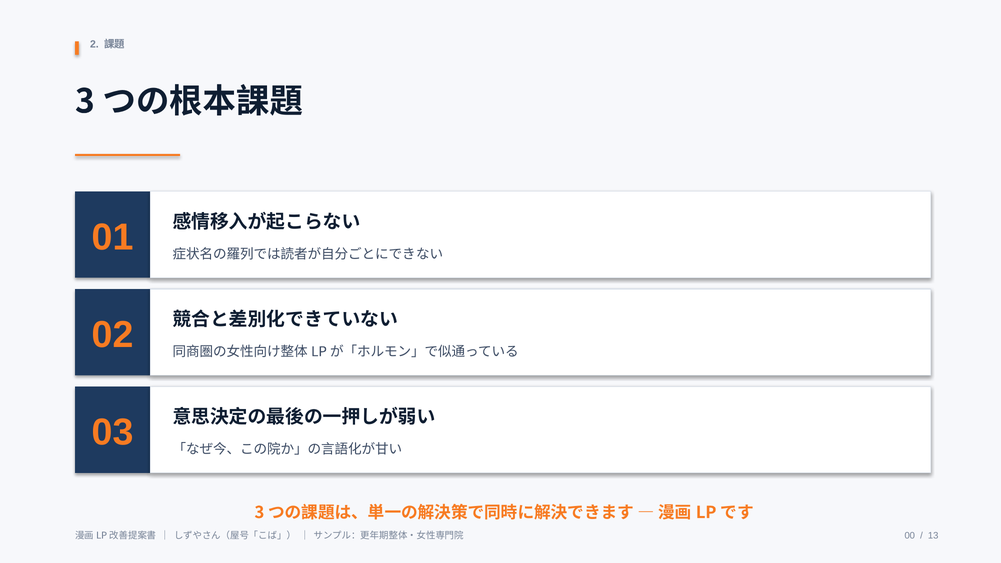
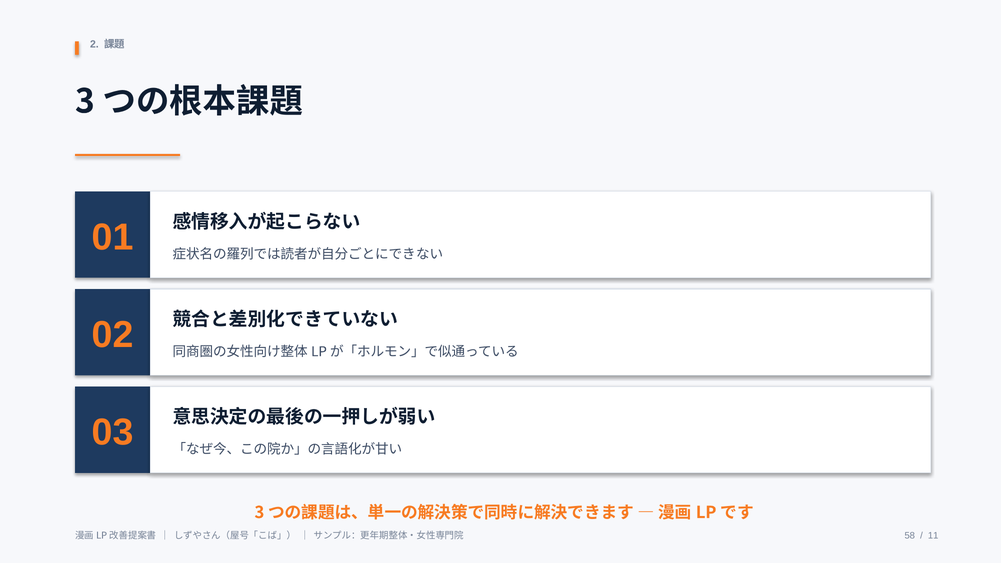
00: 00 -> 58
13: 13 -> 11
